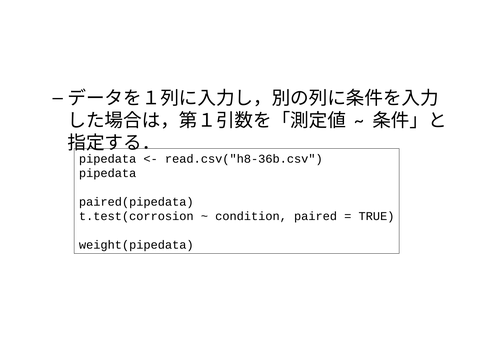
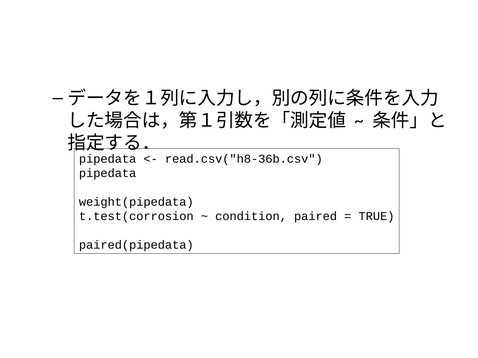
paired(pipedata: paired(pipedata -> weight(pipedata
weight(pipedata: weight(pipedata -> paired(pipedata
